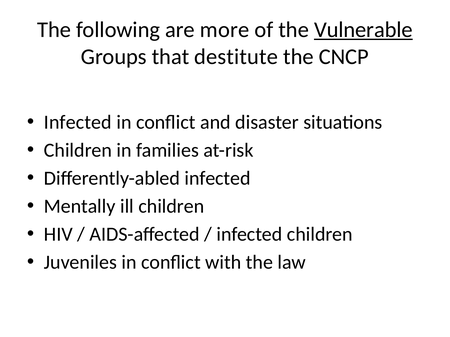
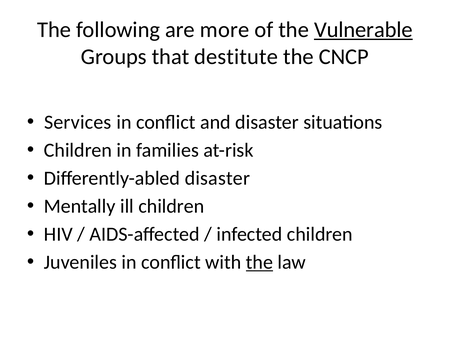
Infected at (78, 122): Infected -> Services
Differently-abled infected: infected -> disaster
the at (259, 263) underline: none -> present
